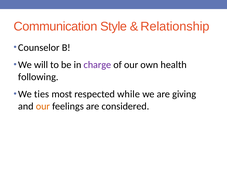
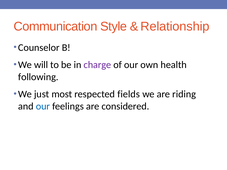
ties: ties -> just
while: while -> fields
giving: giving -> riding
our at (43, 106) colour: orange -> blue
